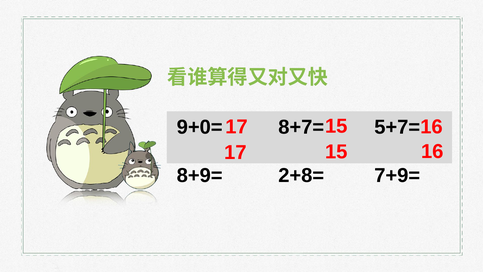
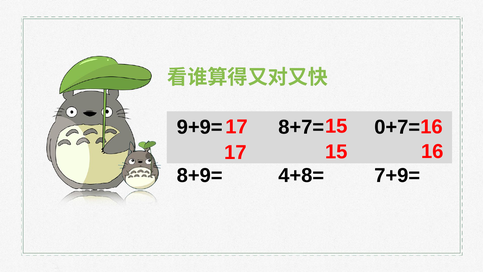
9+0=: 9+0= -> 9+9=
5+7=: 5+7= -> 0+7=
2+8=: 2+8= -> 4+8=
